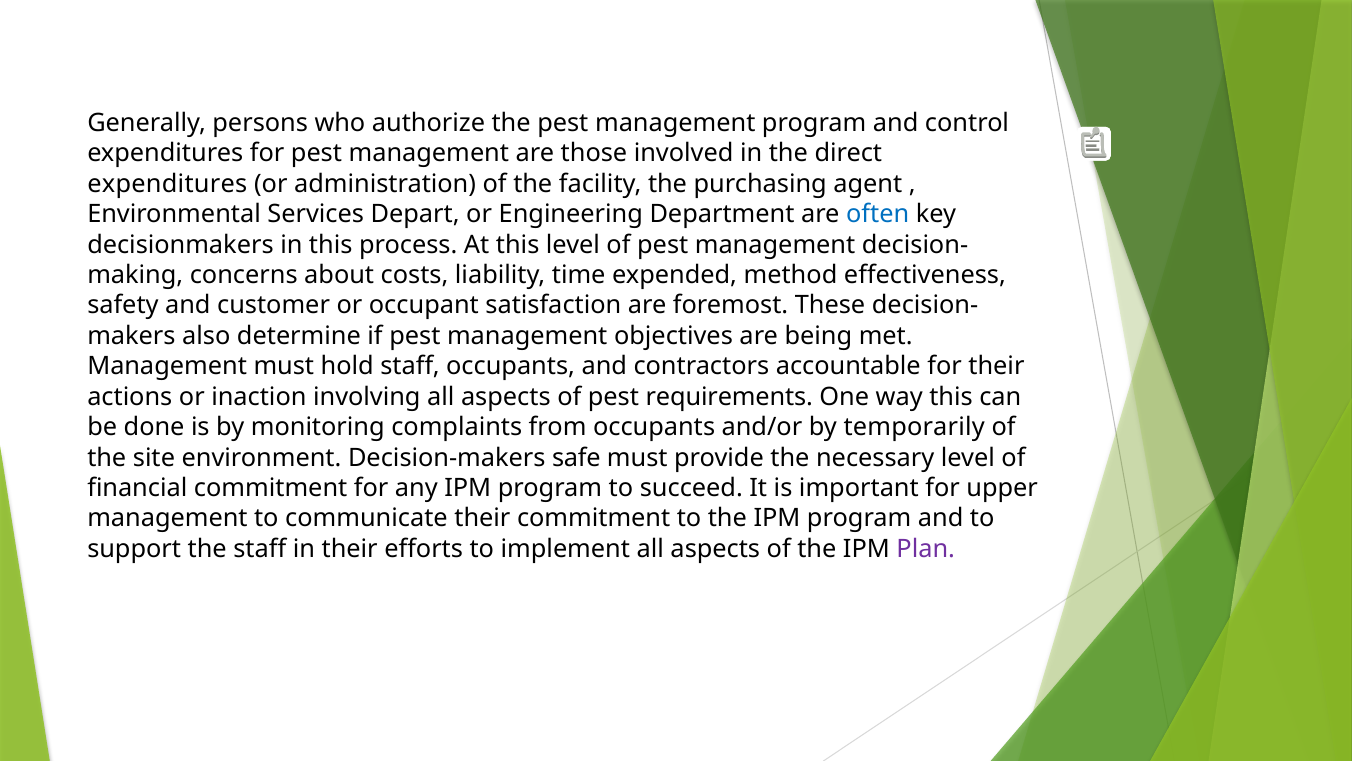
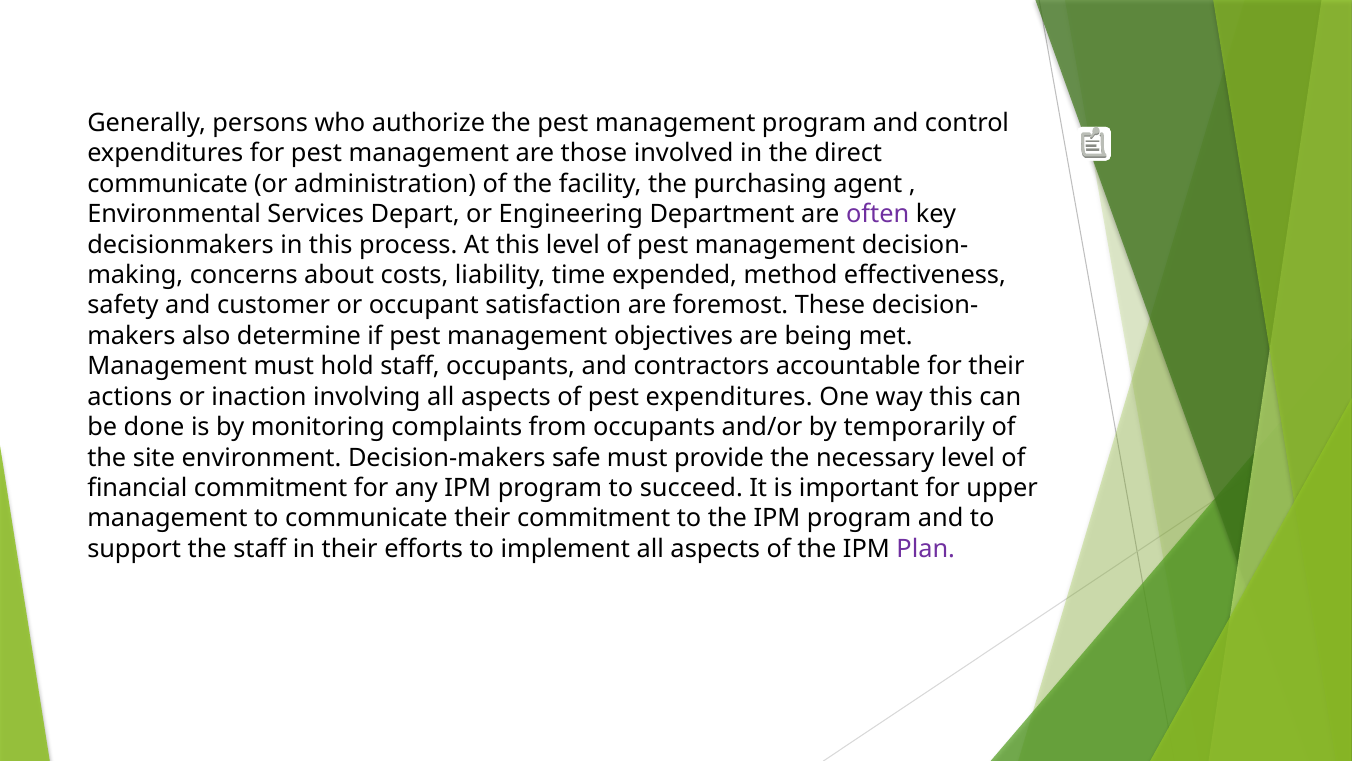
expenditures at (167, 184): expenditures -> communicate
often colour: blue -> purple
pest requirements: requirements -> expenditures
